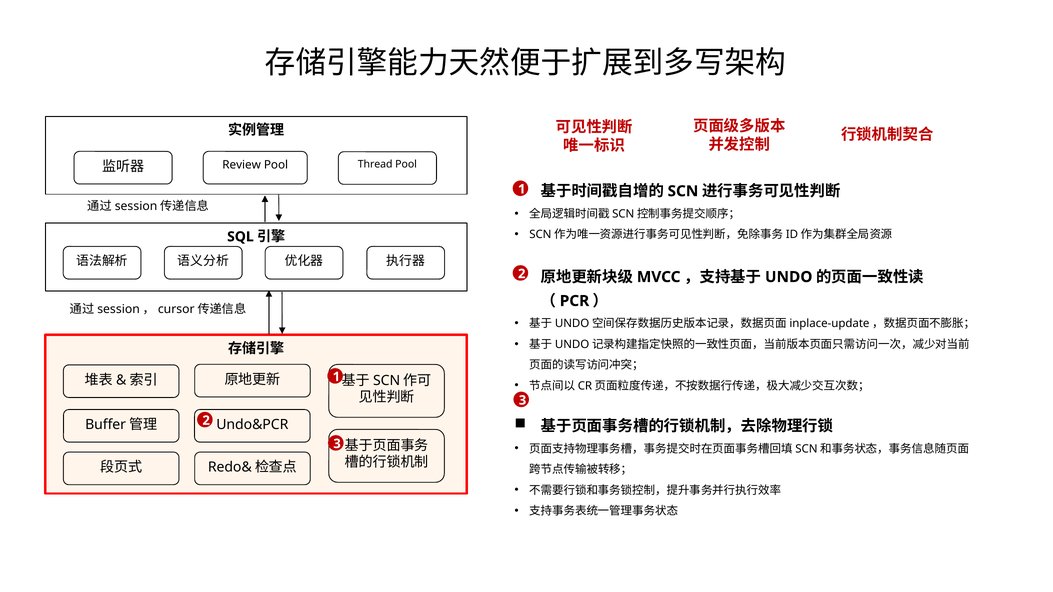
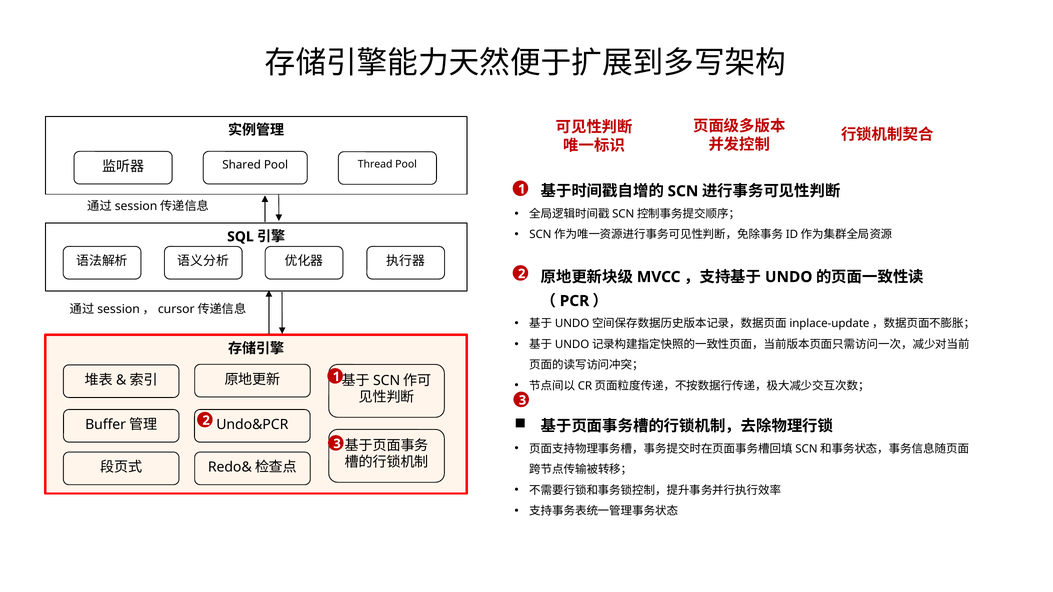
Review: Review -> Shared
